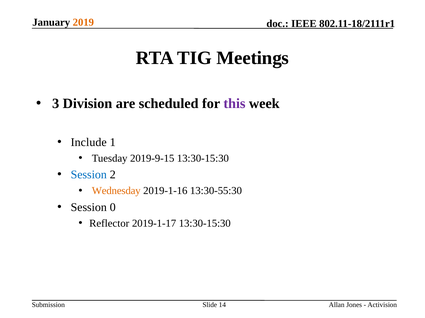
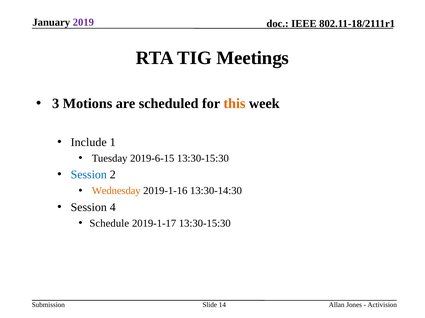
2019 colour: orange -> purple
Division: Division -> Motions
this colour: purple -> orange
2019-9-15: 2019-9-15 -> 2019-6-15
13:30-55:30: 13:30-55:30 -> 13:30-14:30
0: 0 -> 4
Reflector: Reflector -> Schedule
